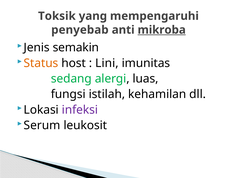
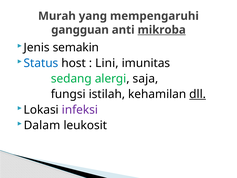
Toksik: Toksik -> Murah
penyebab: penyebab -> gangguan
Status colour: orange -> blue
luas: luas -> saja
dll underline: none -> present
Serum: Serum -> Dalam
